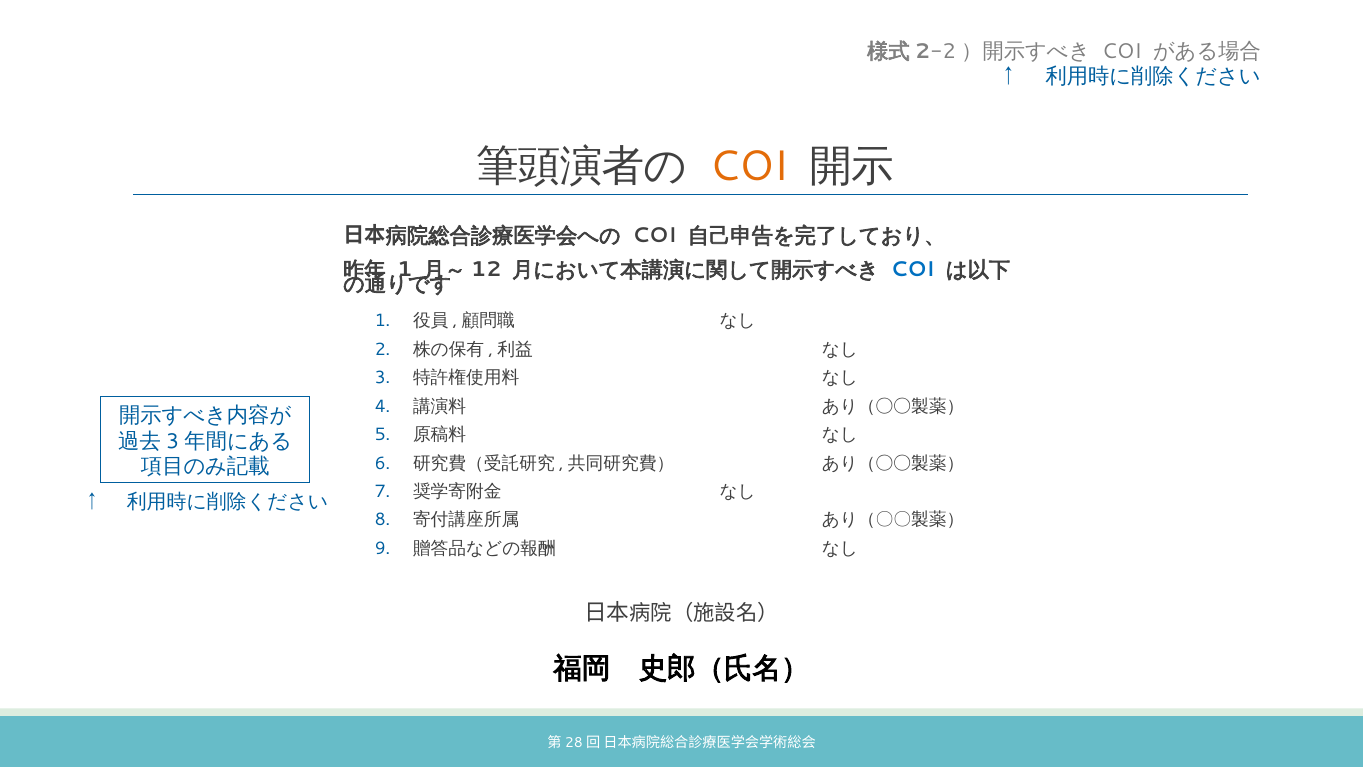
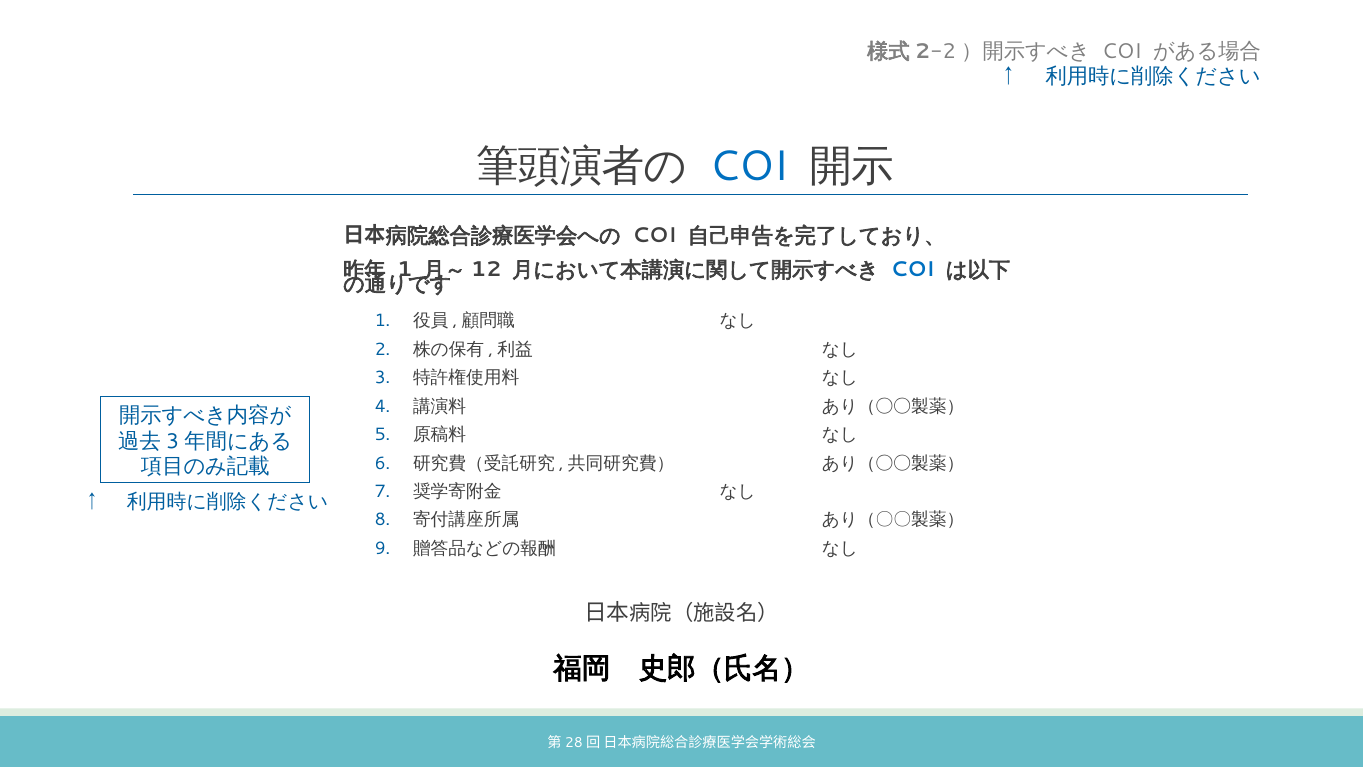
COI at (749, 166) colour: orange -> blue
